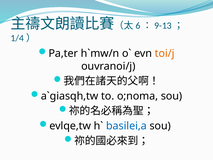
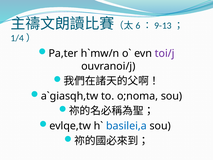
toi/j colour: orange -> purple
